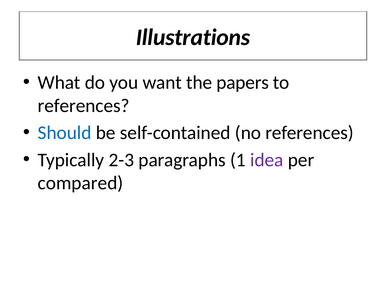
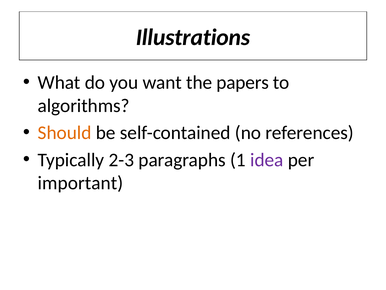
references at (84, 106): references -> algorithms
Should colour: blue -> orange
compared: compared -> important
